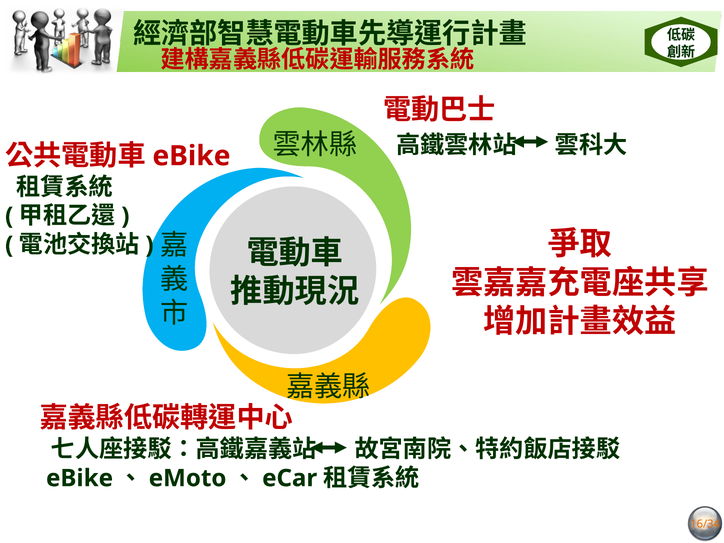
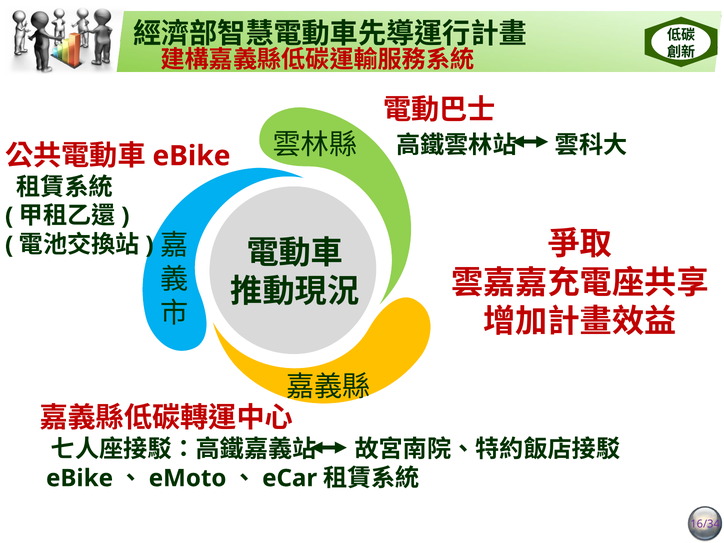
16/34 colour: orange -> purple
